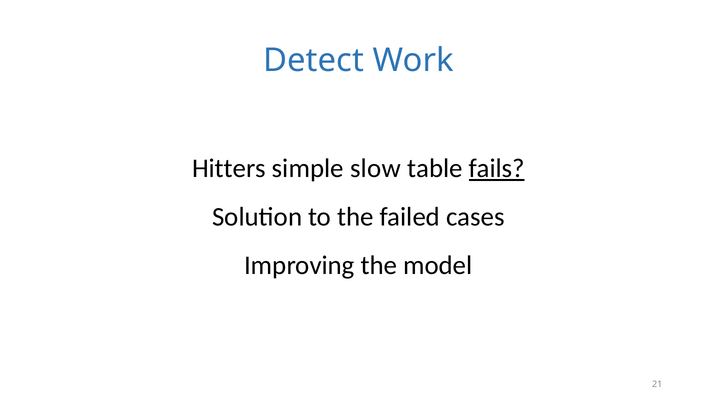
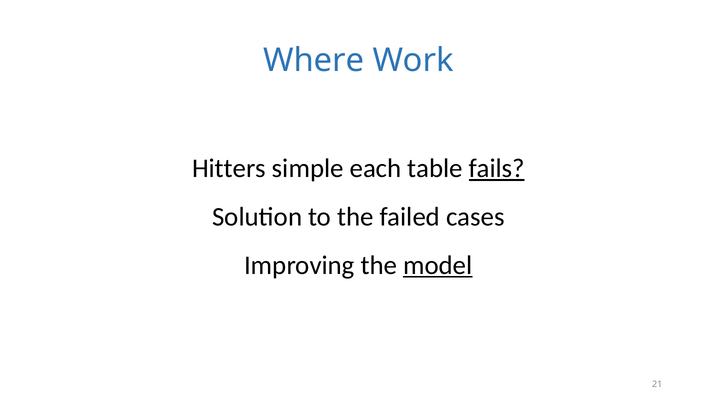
Detect: Detect -> Where
slow: slow -> each
model underline: none -> present
